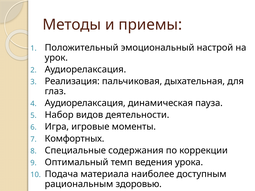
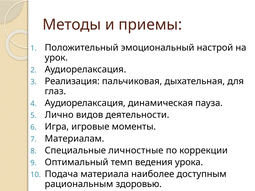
Набор: Набор -> Лично
Комфортных: Комфортных -> Материалам
содержания: содержания -> личностные
